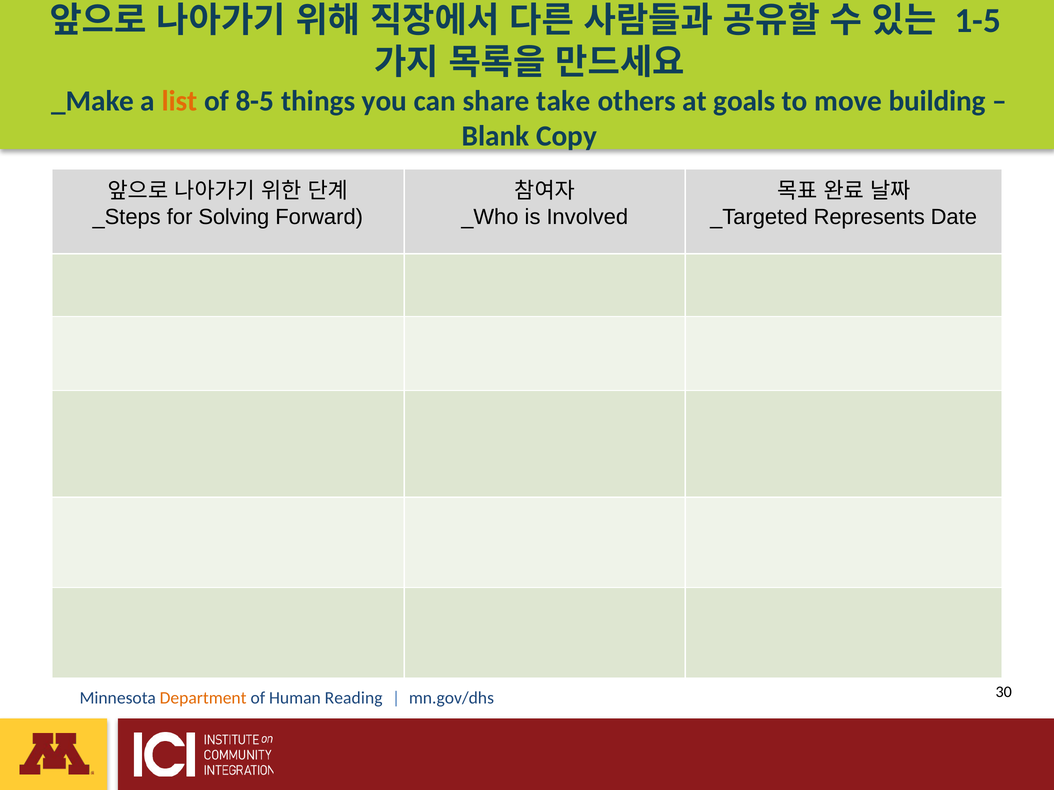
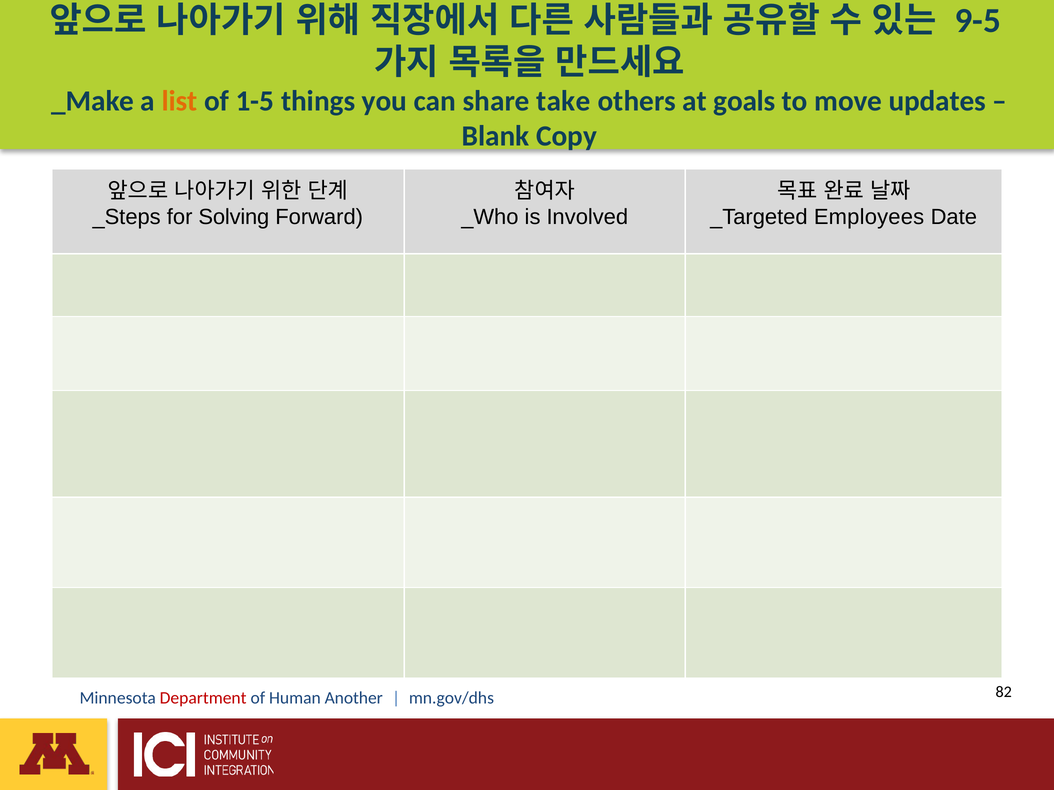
1-5: 1-5 -> 9-5
8-5: 8-5 -> 1-5
building: building -> updates
Represents: Represents -> Employees
Department colour: orange -> red
Reading: Reading -> Another
30: 30 -> 82
